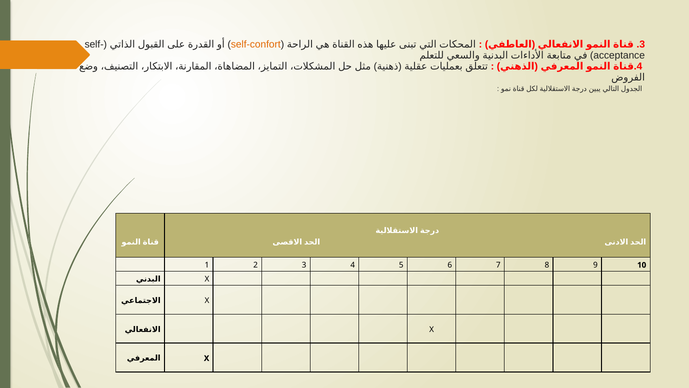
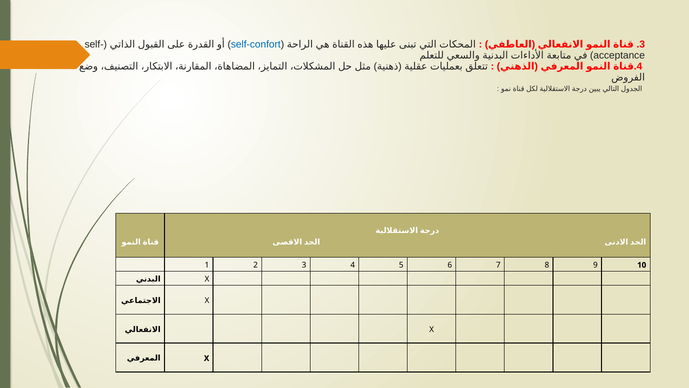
self-confort colour: orange -> blue
